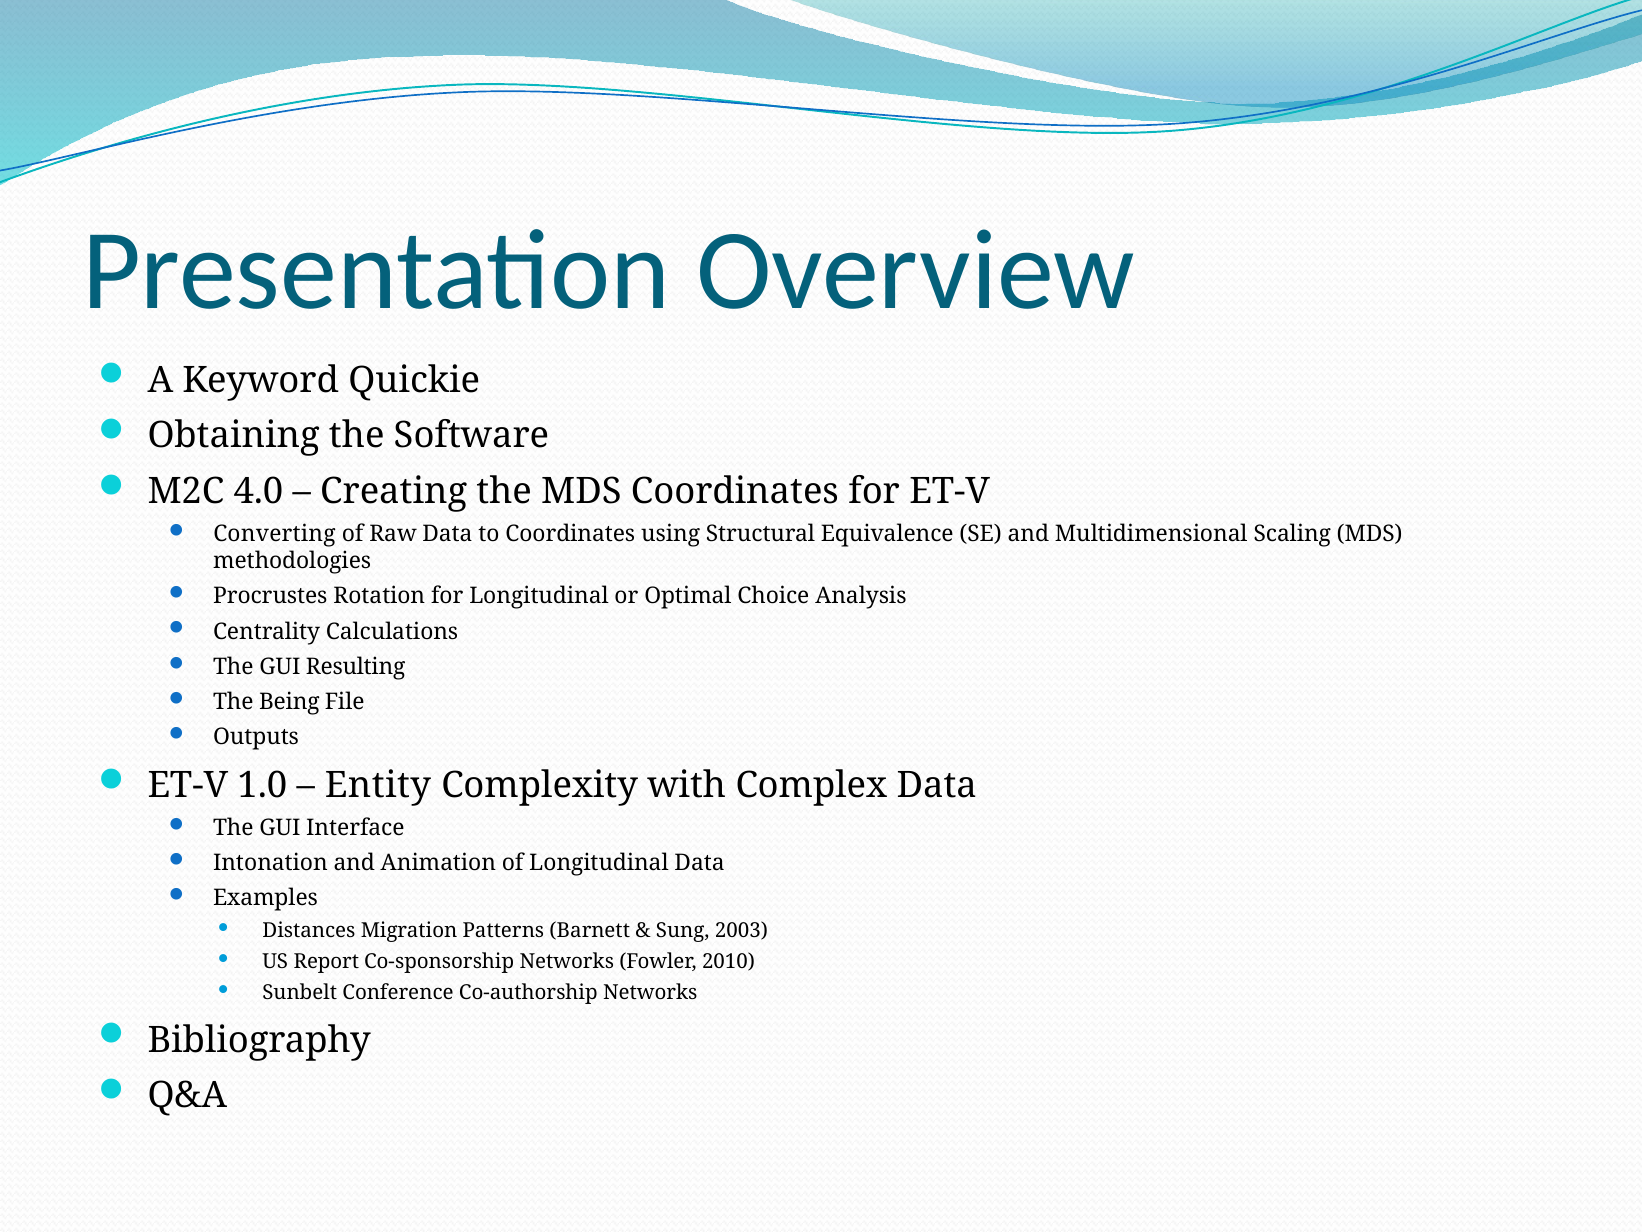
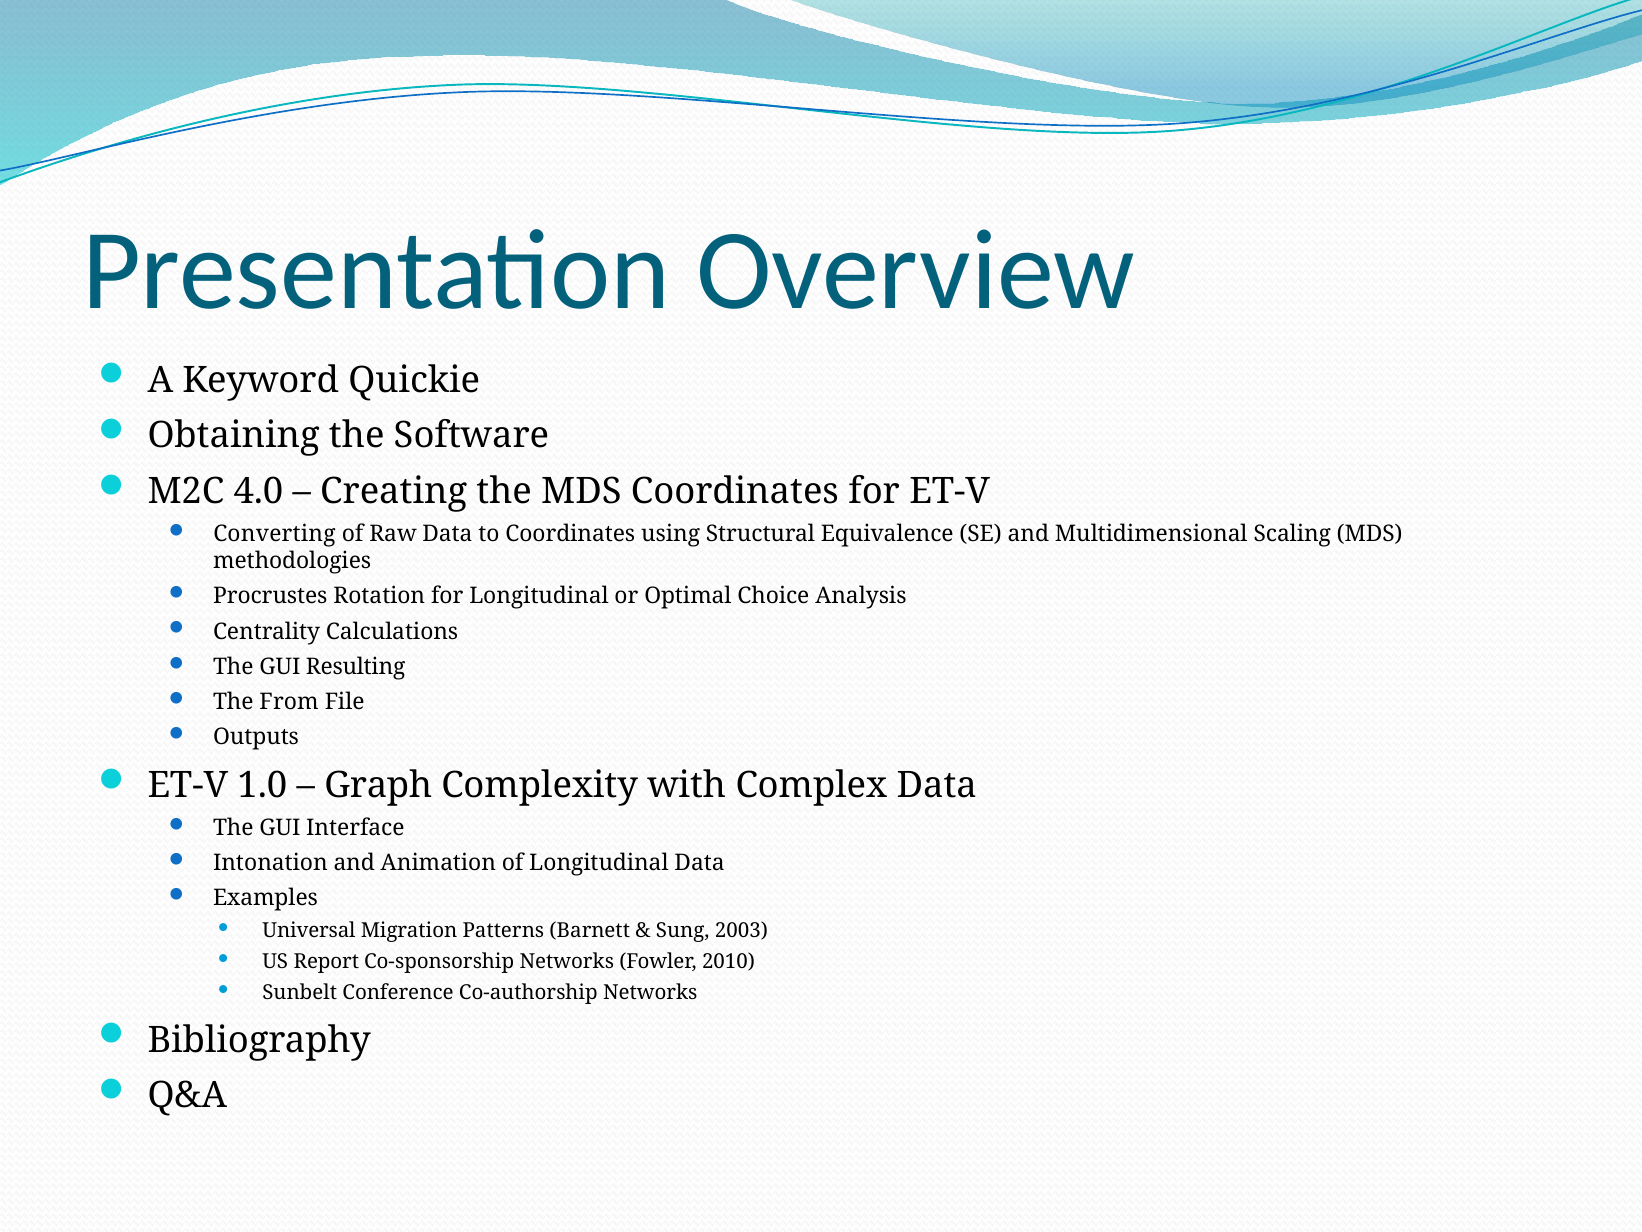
Being: Being -> From
Entity: Entity -> Graph
Distances: Distances -> Universal
